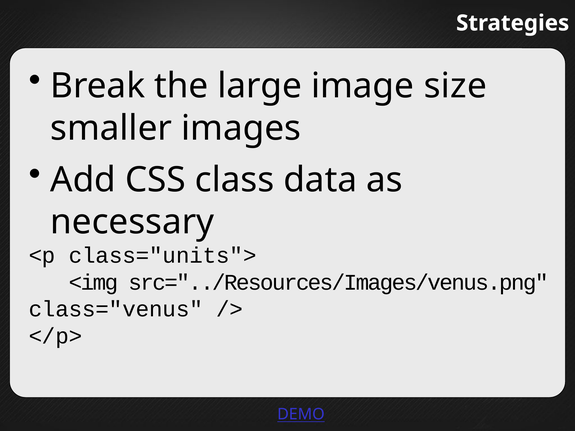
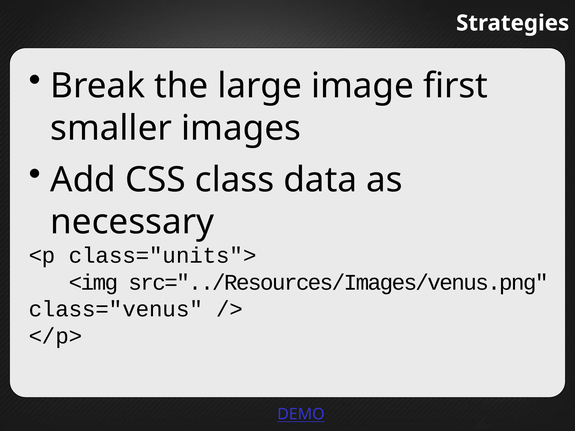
size: size -> first
